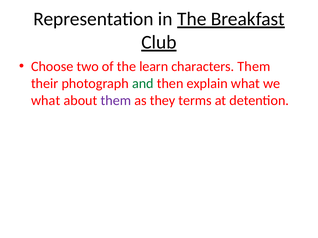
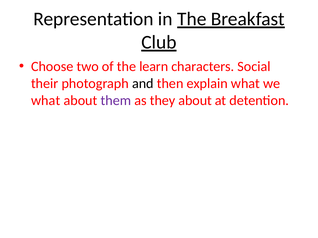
characters Them: Them -> Social
and colour: green -> black
they terms: terms -> about
